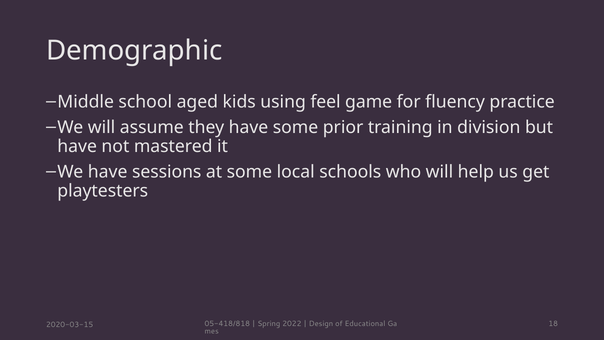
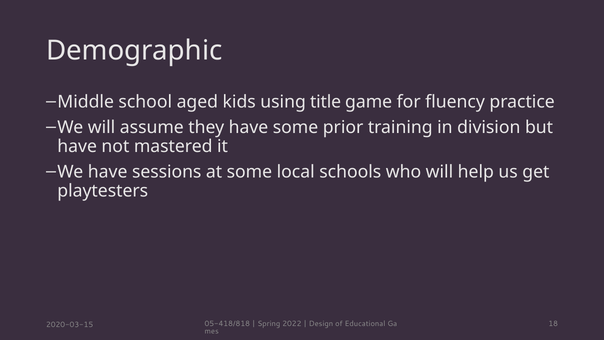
feel: feel -> title
